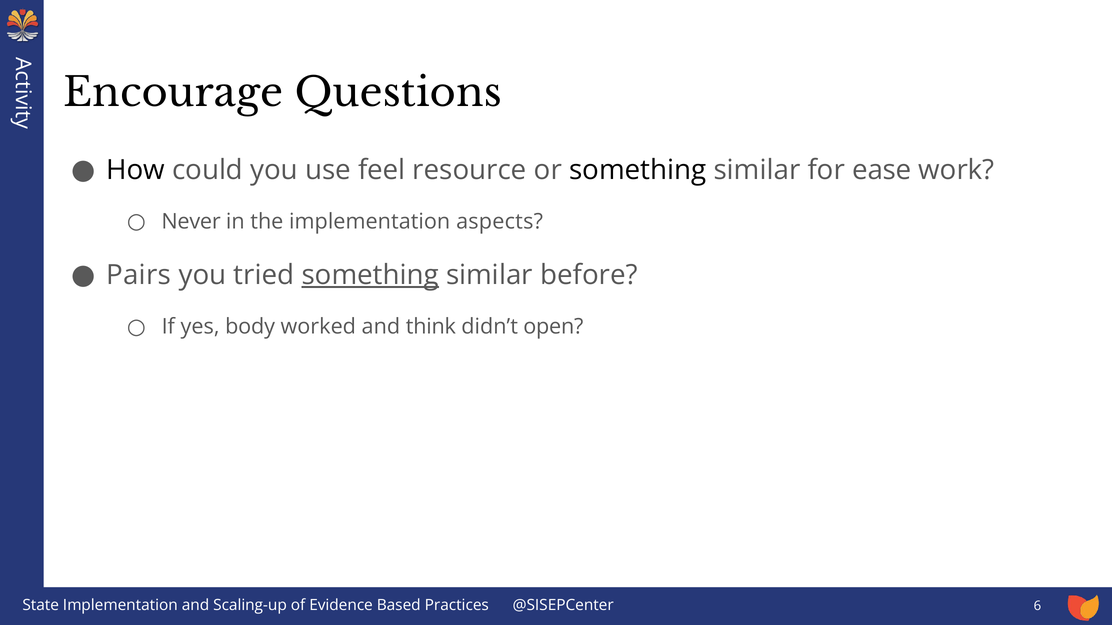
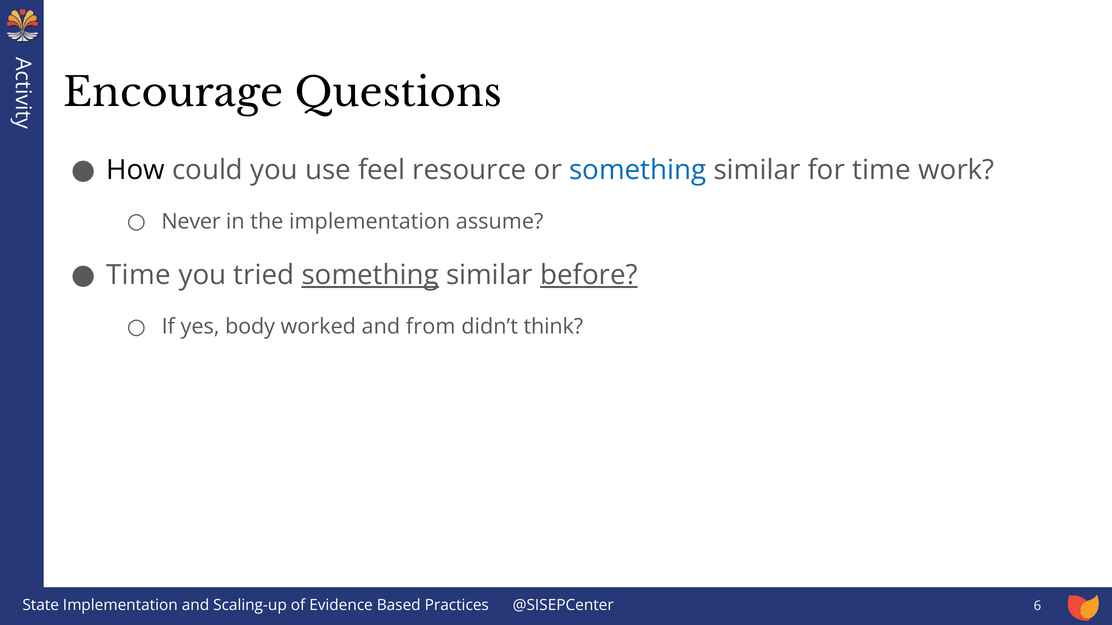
something at (638, 170) colour: black -> blue
for ease: ease -> time
aspects: aspects -> assume
Pairs at (139, 275): Pairs -> Time
before underline: none -> present
think: think -> from
open: open -> think
